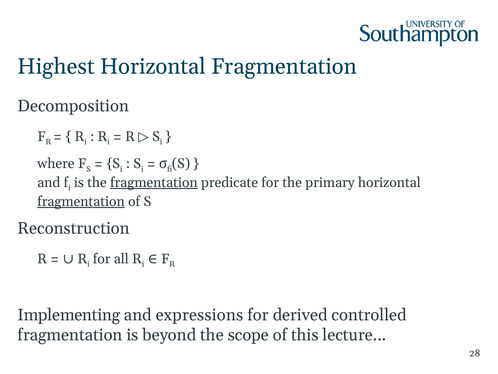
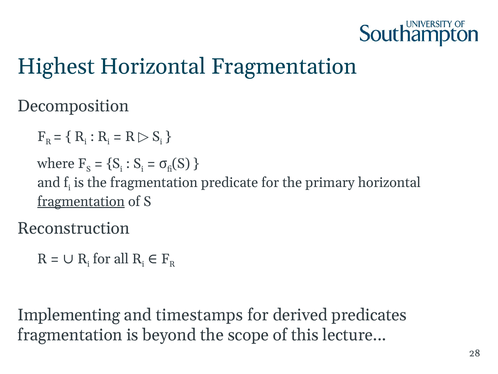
fragmentation at (154, 182) underline: present -> none
expressions: expressions -> timestamps
controlled: controlled -> predicates
